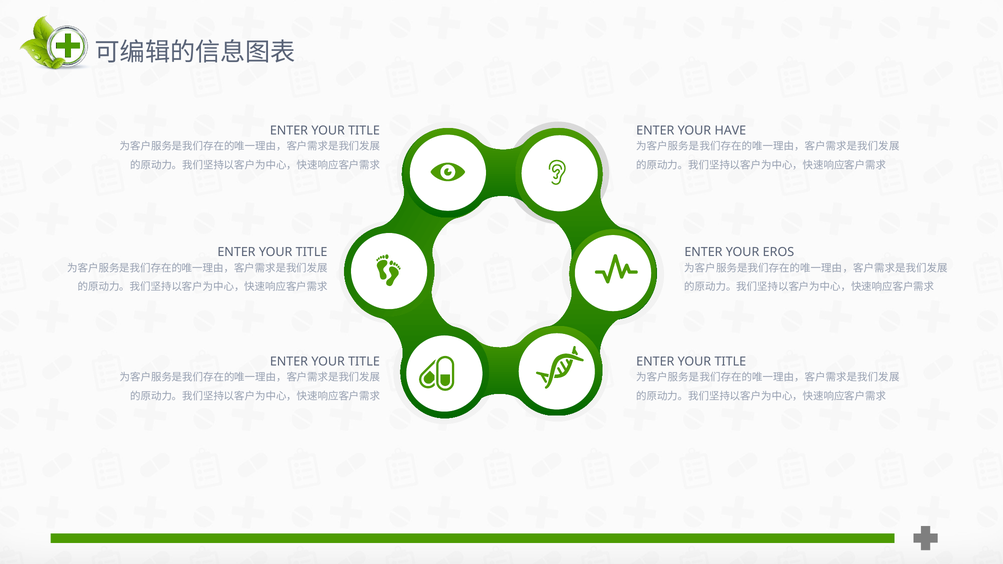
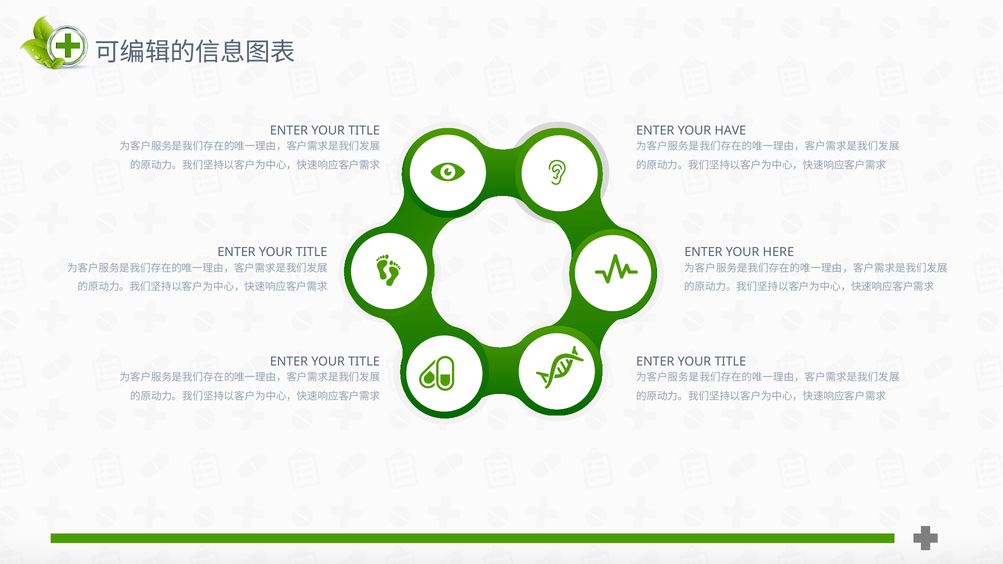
EROS: EROS -> HERE
